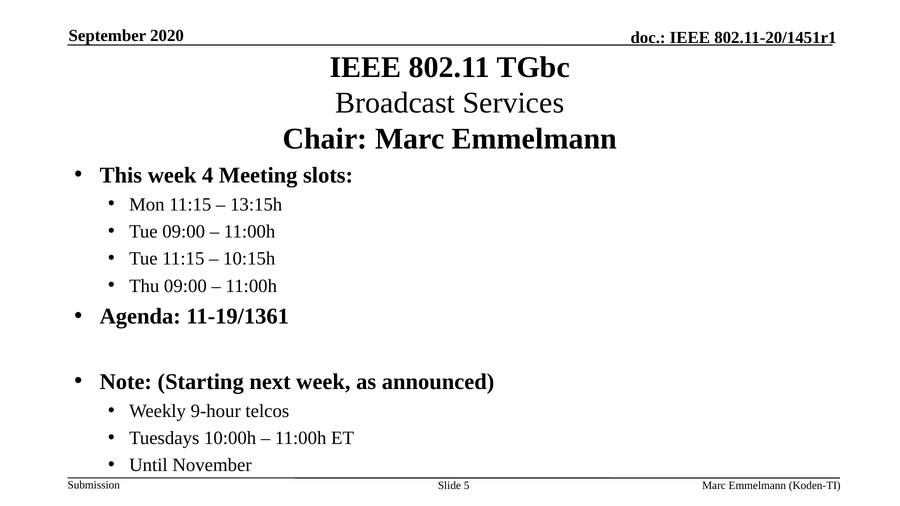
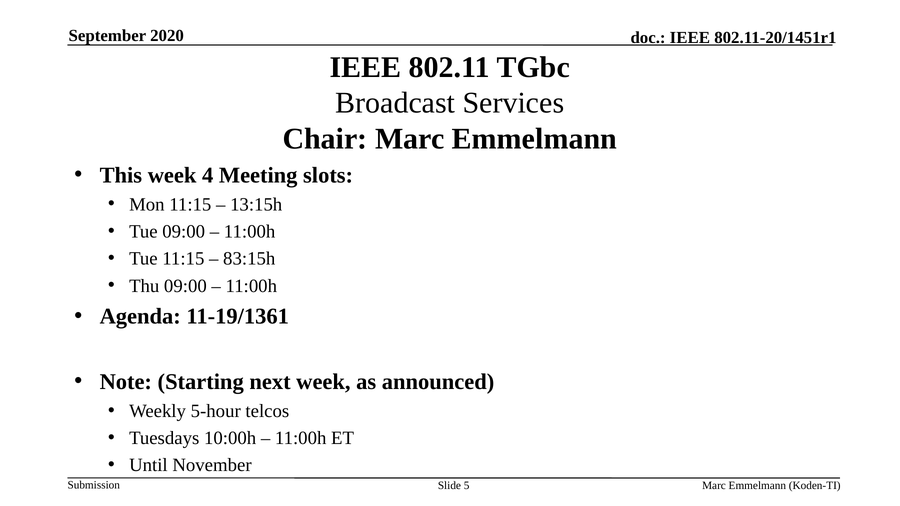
10:15h: 10:15h -> 83:15h
9-hour: 9-hour -> 5-hour
